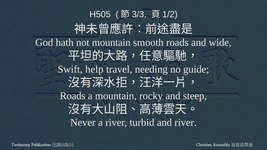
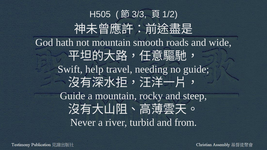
Roads at (73, 96): Roads -> Guide
and river: river -> from
